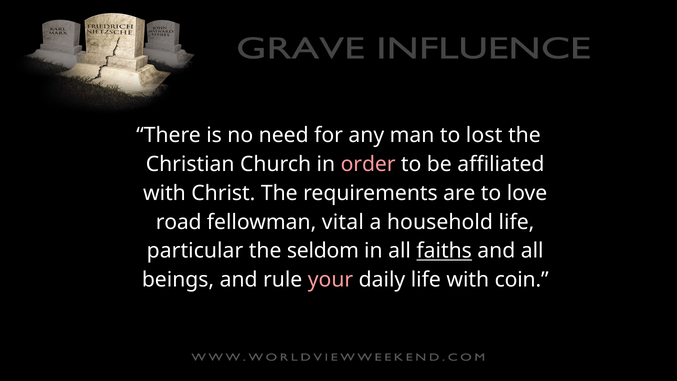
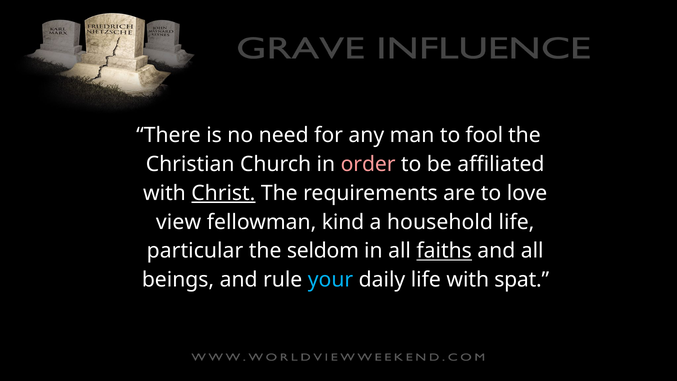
lost: lost -> fool
Christ underline: none -> present
road: road -> view
vital: vital -> kind
your colour: pink -> light blue
coin: coin -> spat
